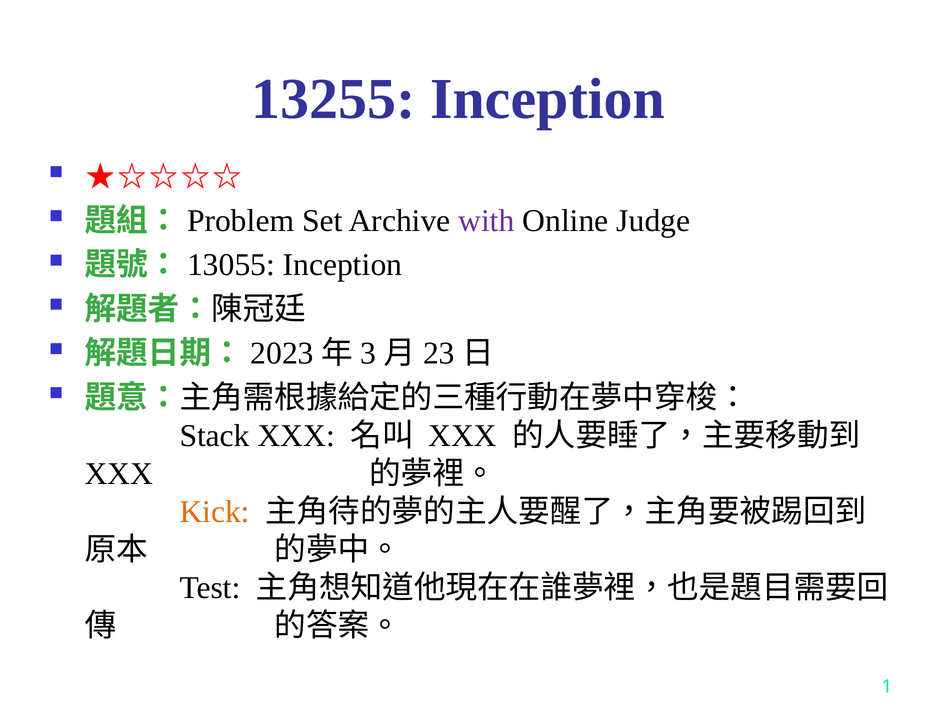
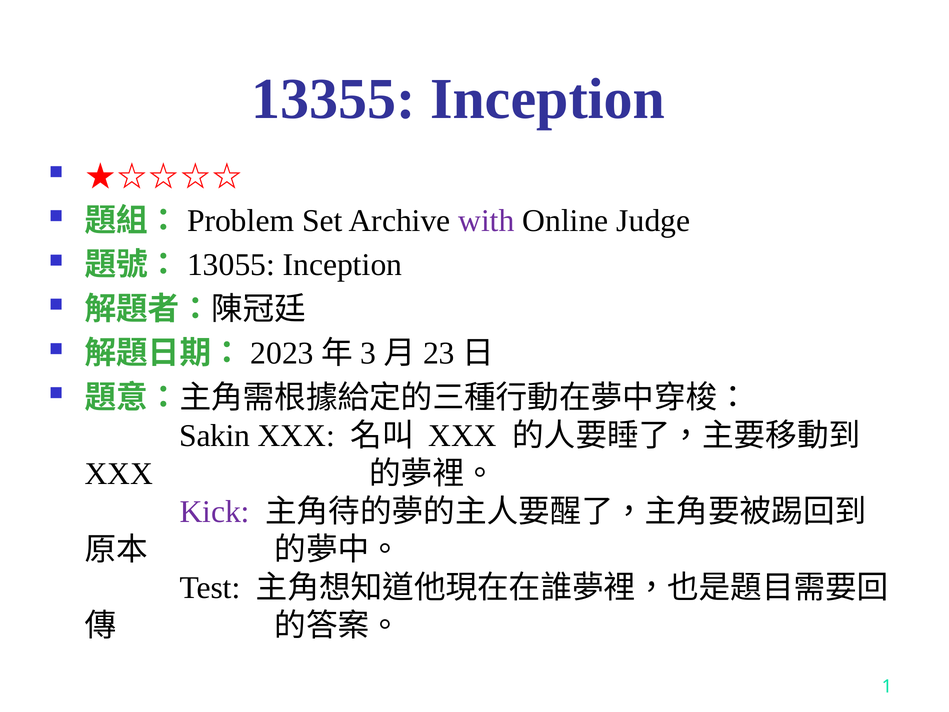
13255: 13255 -> 13355
Stack: Stack -> Sakin
Kick colour: orange -> purple
